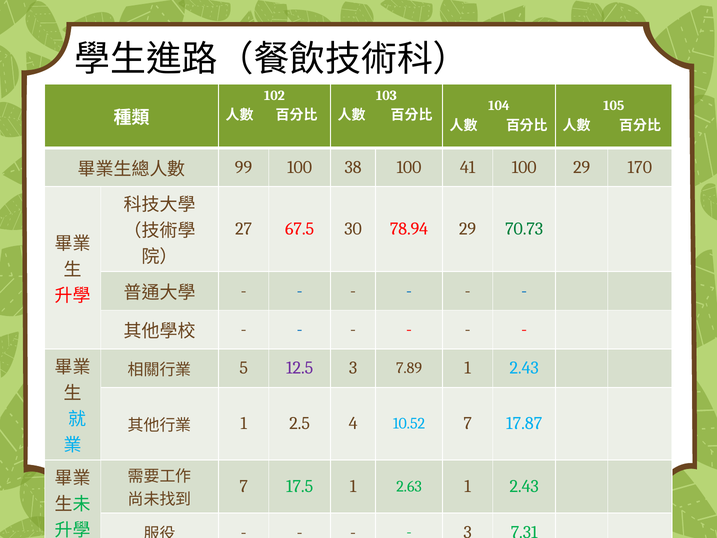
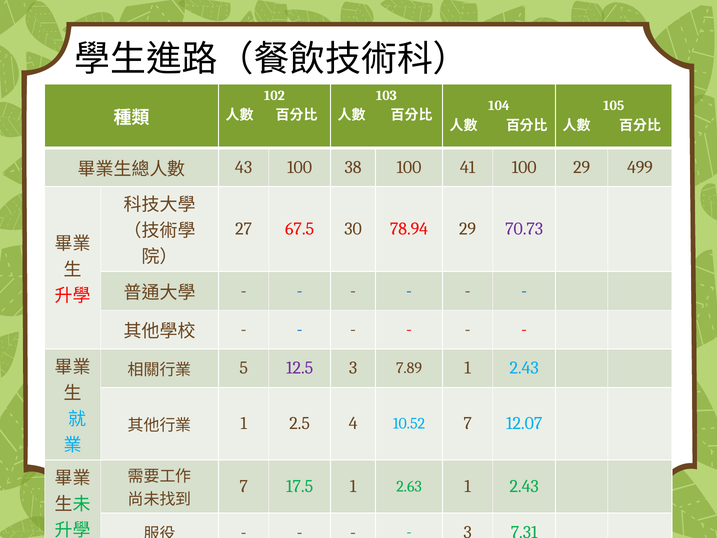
99: 99 -> 43
170: 170 -> 499
70.73 colour: green -> purple
17.87: 17.87 -> 12.07
